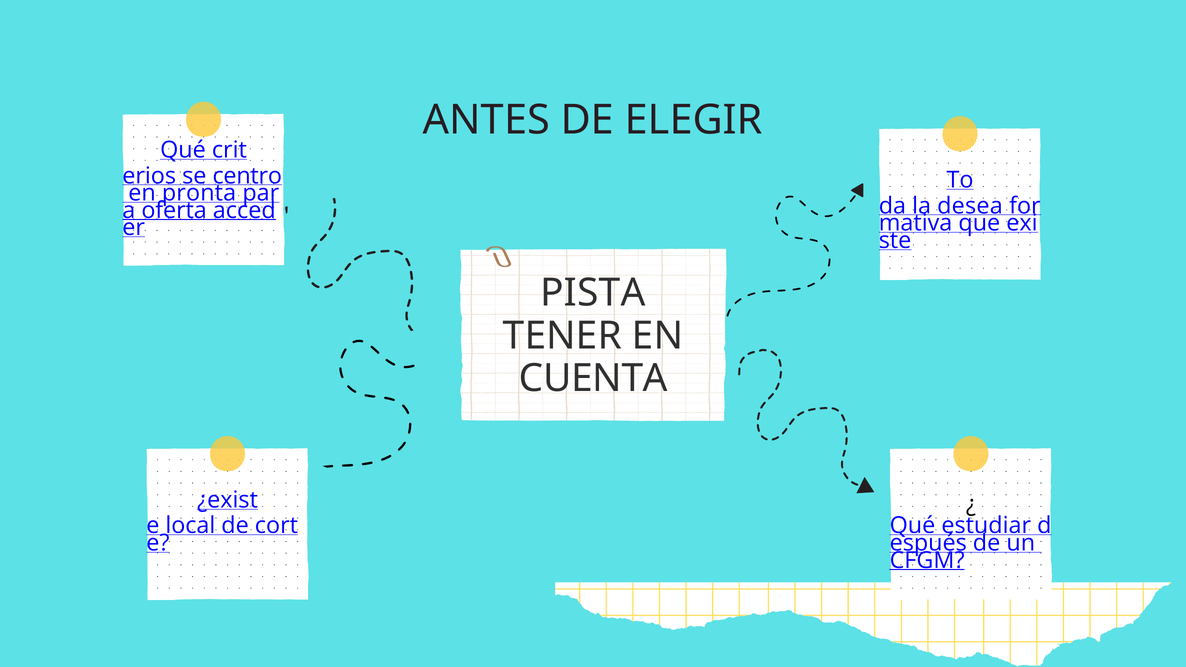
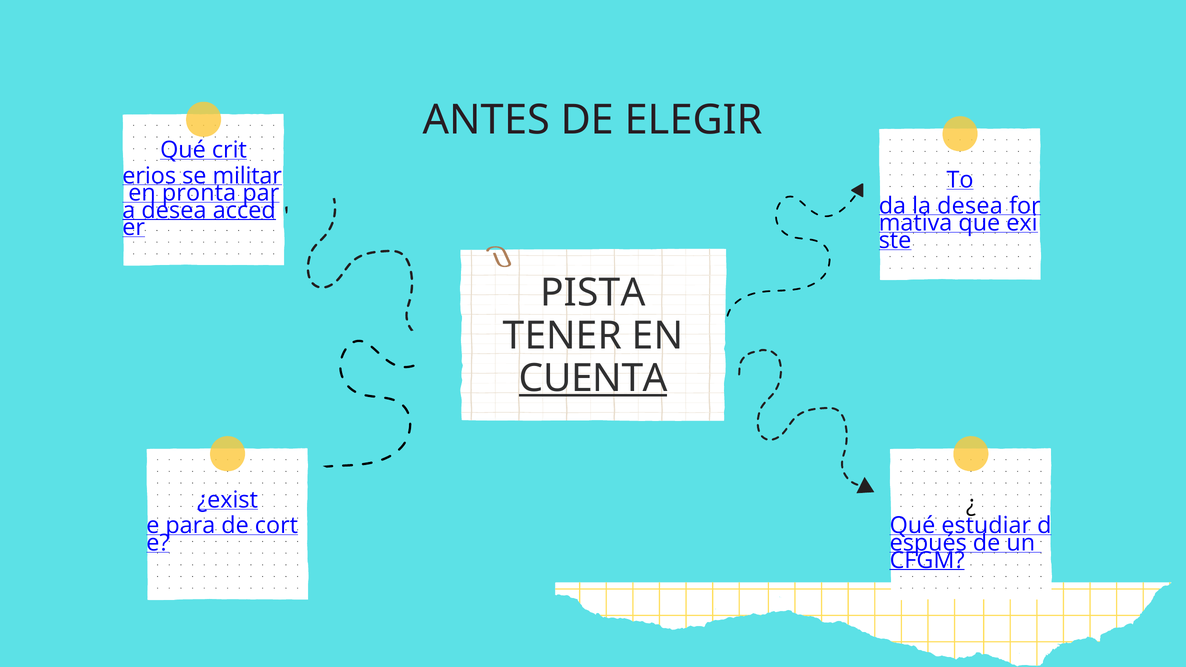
centro: centro -> militar
oferta at (174, 210): oferta -> desea
CUENTA underline: none -> present
local: local -> para
